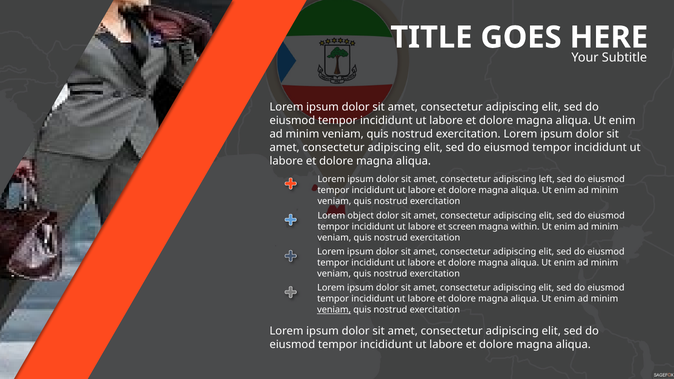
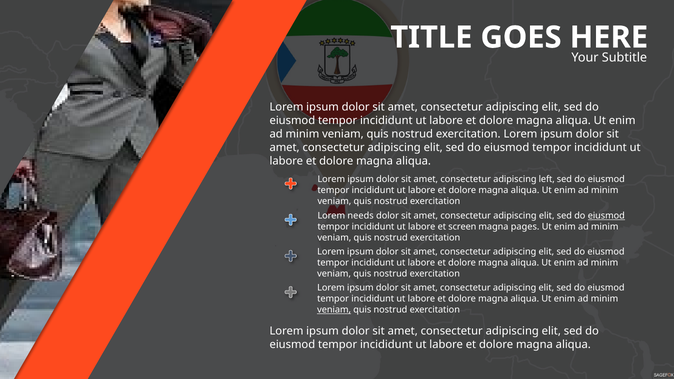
object: object -> needs
eiusmod at (606, 216) underline: none -> present
within: within -> pages
